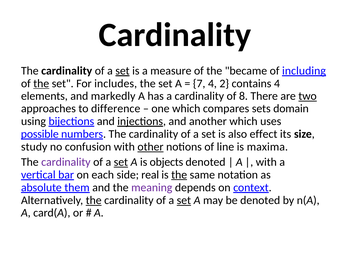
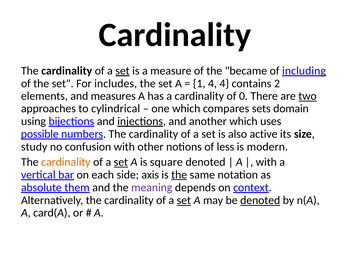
the at (41, 84) underline: present -> none
7: 7 -> 1
4 2: 2 -> 4
contains 4: 4 -> 2
markedly: markedly -> measures
8: 8 -> 0
difference: difference -> cylindrical
effect: effect -> active
other underline: present -> none
line: line -> less
maxima: maxima -> modern
cardinality at (66, 162) colour: purple -> orange
objects: objects -> square
real: real -> axis
the at (94, 201) underline: present -> none
denoted at (260, 201) underline: none -> present
